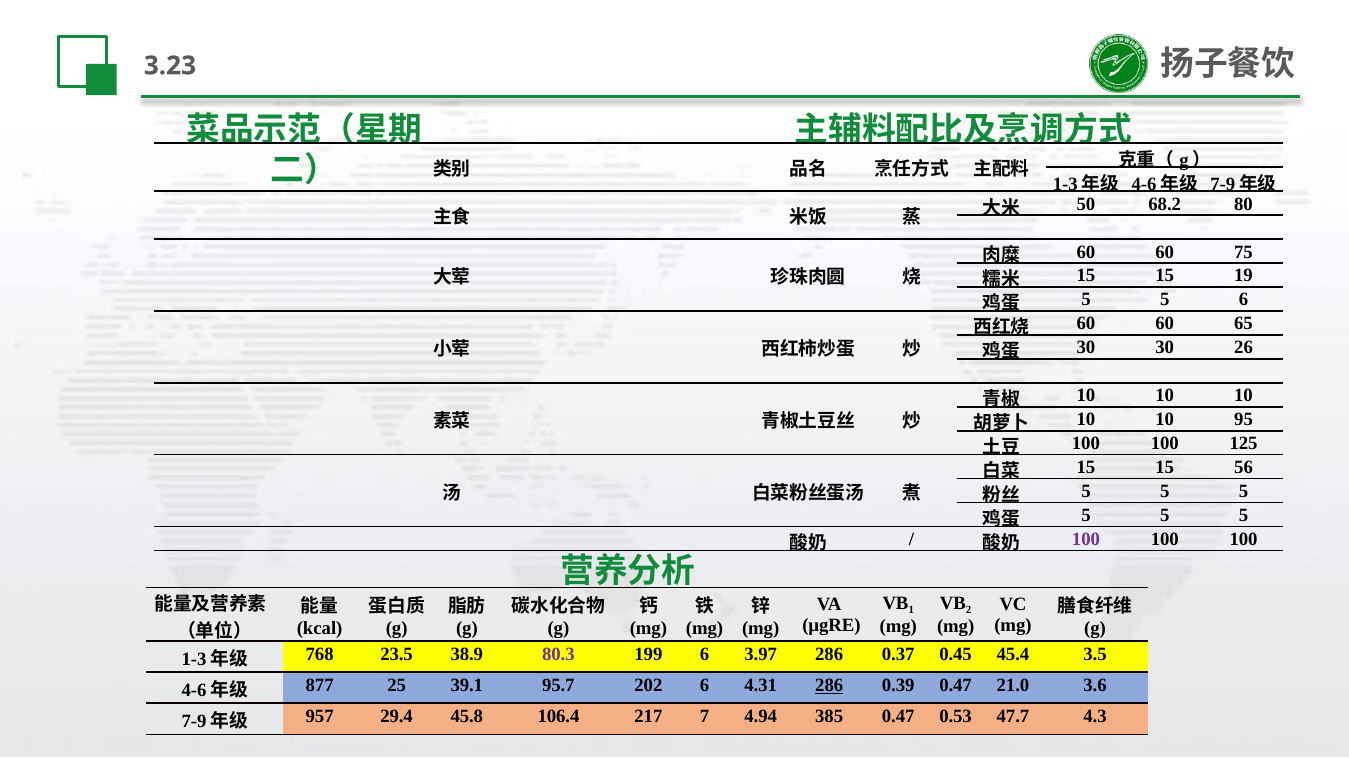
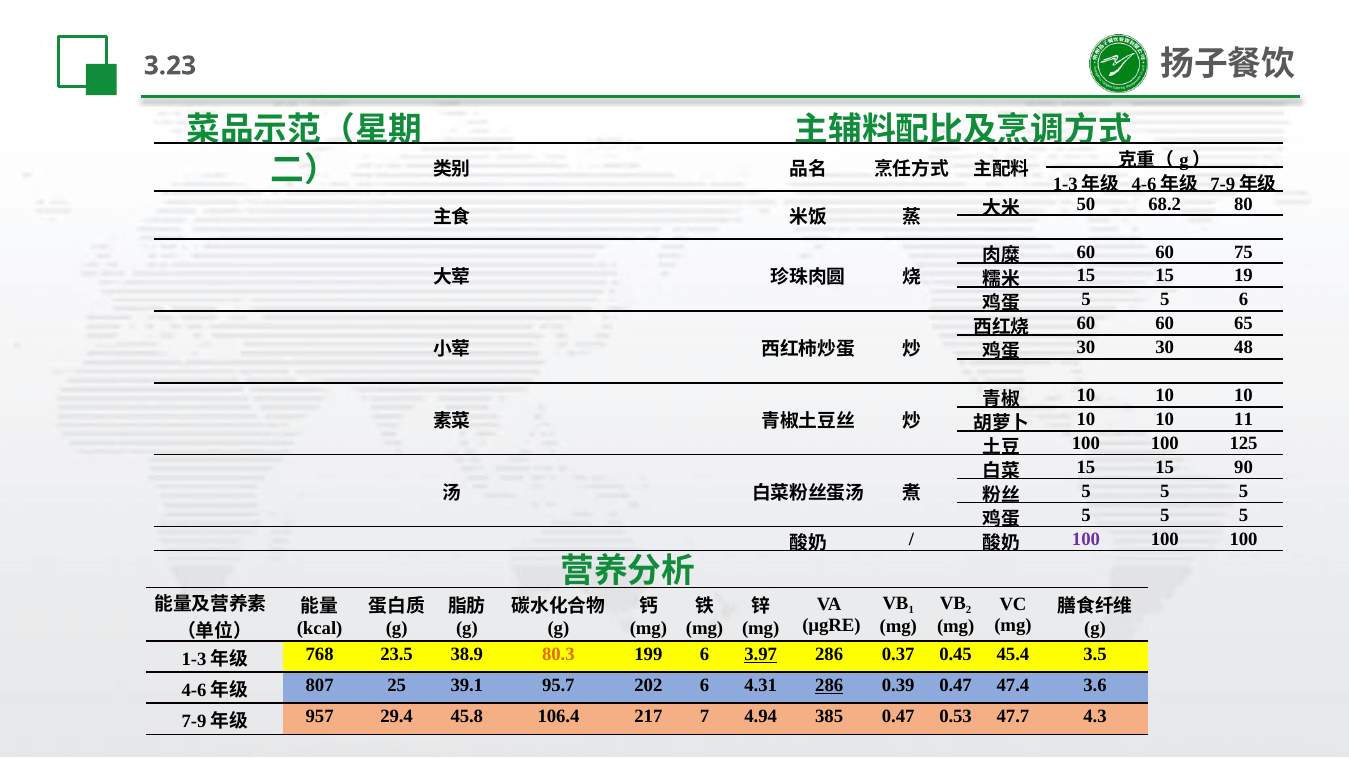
26: 26 -> 48
95: 95 -> 11
56: 56 -> 90
80.3 colour: purple -> orange
3.97 underline: none -> present
877: 877 -> 807
21.0: 21.0 -> 47.4
